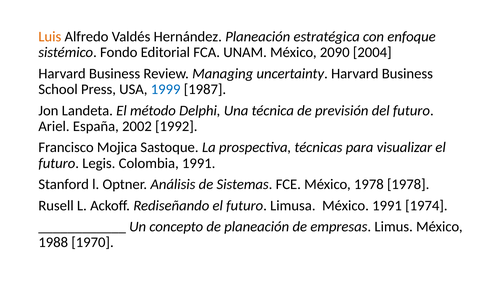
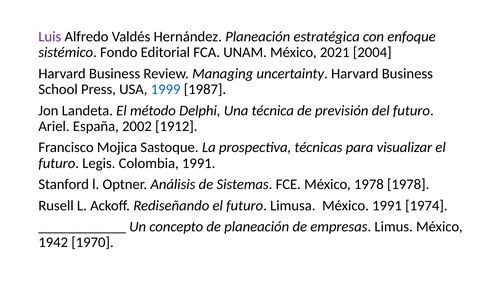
Luis colour: orange -> purple
2090: 2090 -> 2021
1992: 1992 -> 1912
1988: 1988 -> 1942
